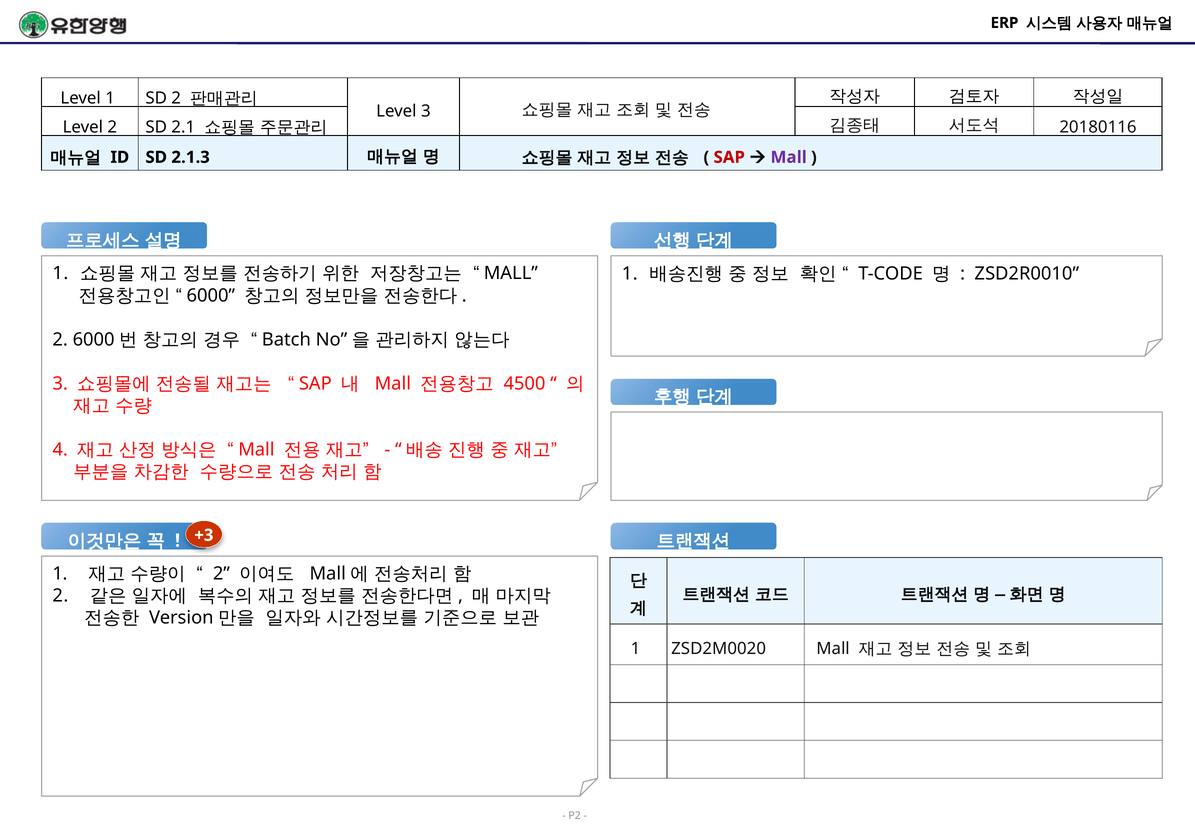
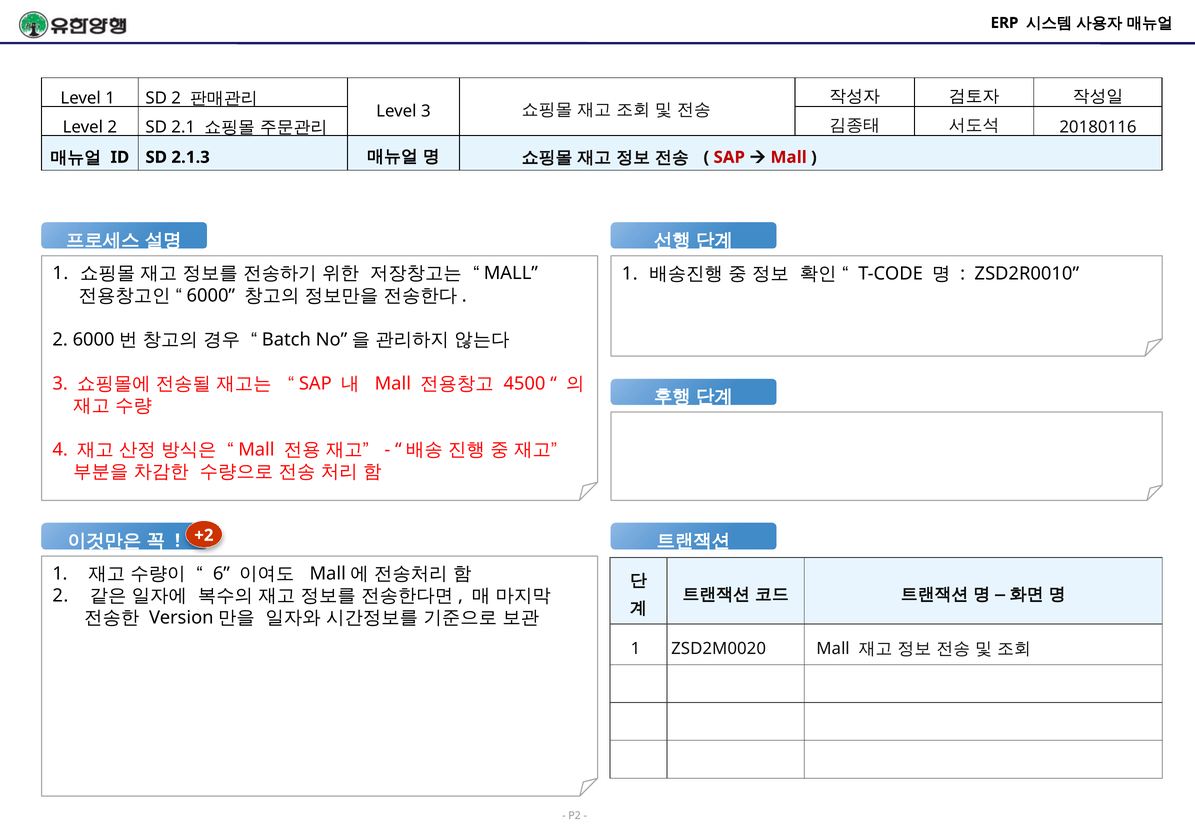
Mall at (789, 157) colour: purple -> red
+3: +3 -> +2
2 at (221, 574): 2 -> 6
